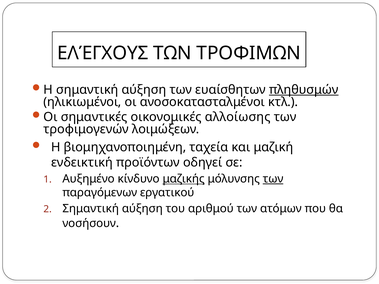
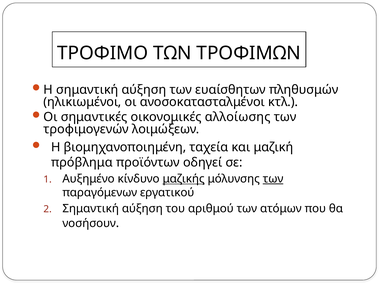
ΕΛΈΓΧΟΥΣ: ΕΛΈΓΧΟΥΣ -> ΤΡΟΦΙΜΟ
πληθυσμών underline: present -> none
ενδεικτική: ενδεικτική -> πρόβλημα
